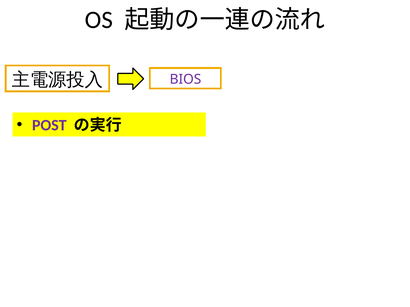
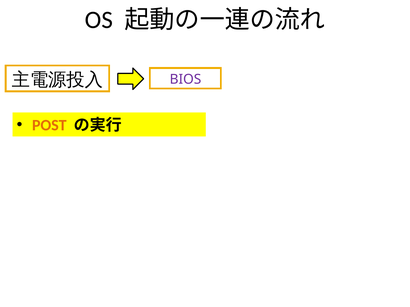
POST colour: purple -> orange
